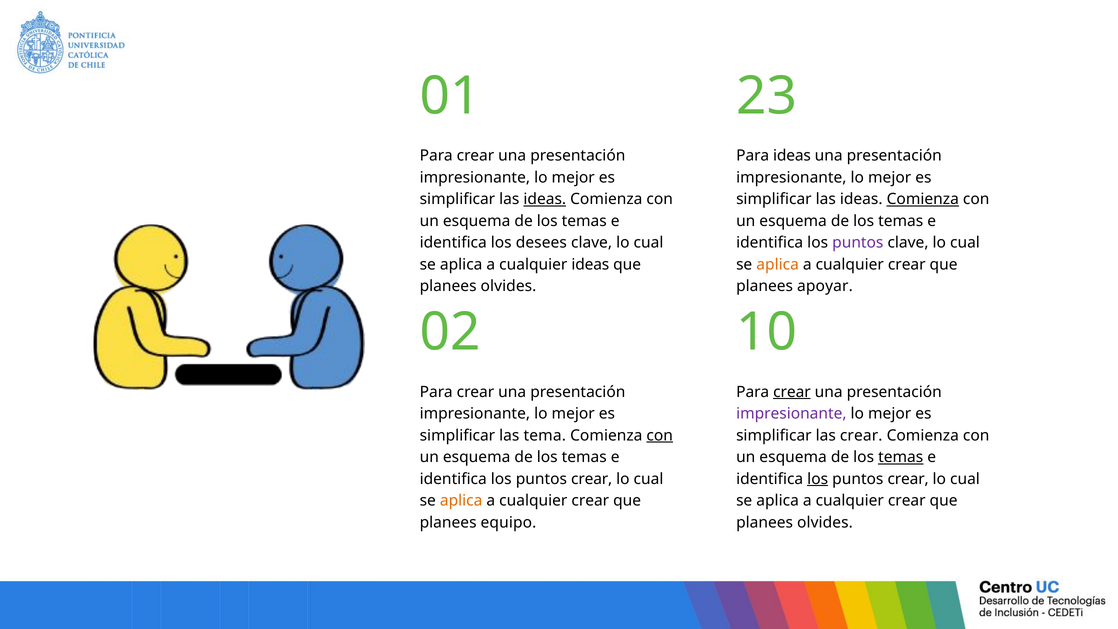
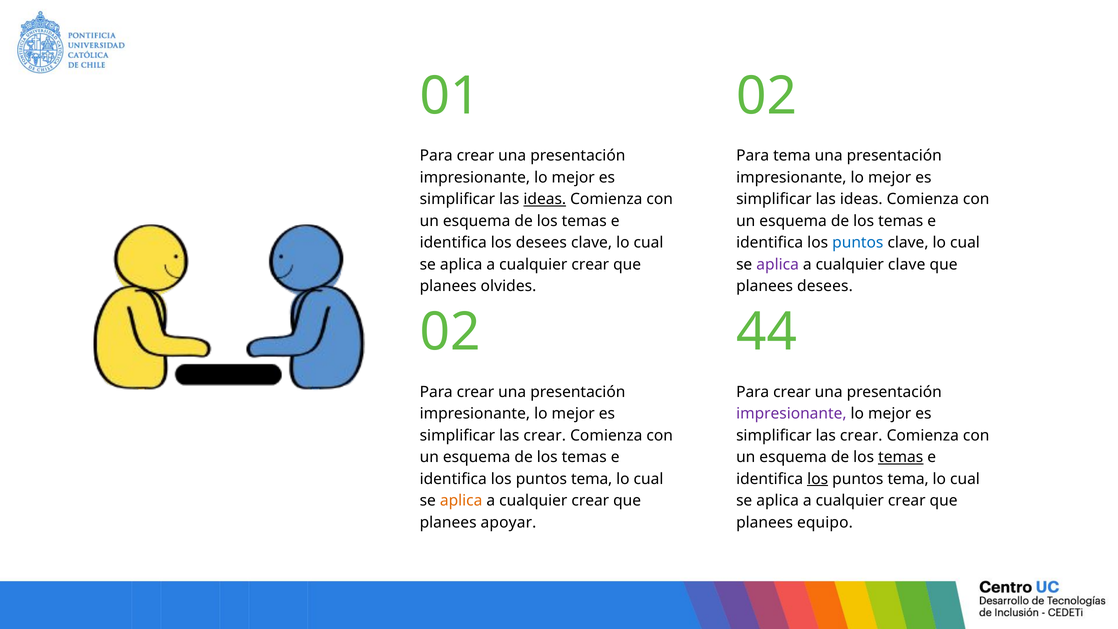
01 23: 23 -> 02
Para ideas: ideas -> tema
Comienza at (923, 199) underline: present -> none
puntos at (858, 243) colour: purple -> blue
ideas at (590, 265): ideas -> crear
aplica at (778, 265) colour: orange -> purple
crear at (907, 265): crear -> clave
planees apoyar: apoyar -> desees
10: 10 -> 44
crear at (792, 392) underline: present -> none
tema at (545, 435): tema -> crear
con at (660, 435) underline: present -> none
crear at (592, 479): crear -> tema
crear at (908, 479): crear -> tema
equipo: equipo -> apoyar
olvides at (825, 522): olvides -> equipo
